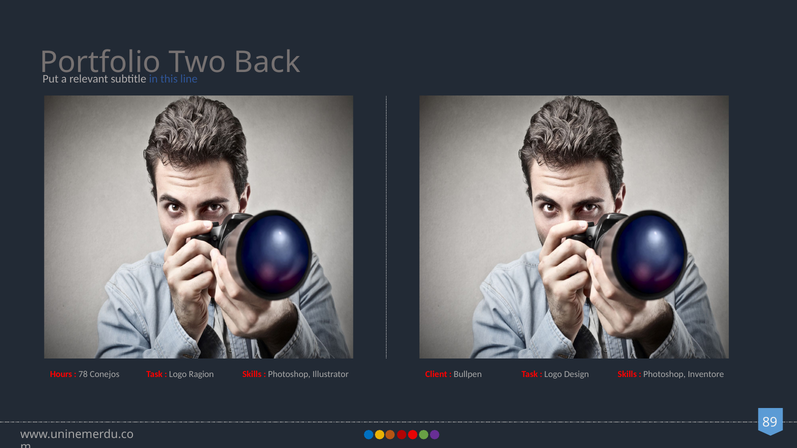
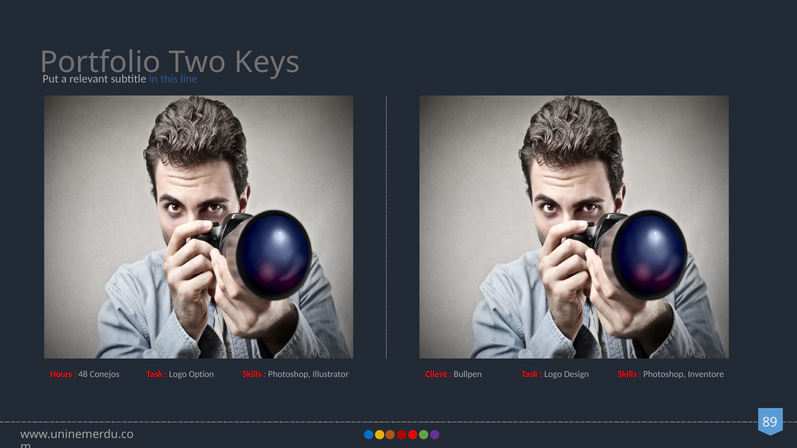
Back: Back -> Keys
78: 78 -> 48
Ragion: Ragion -> Option
